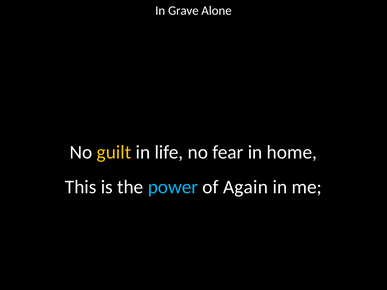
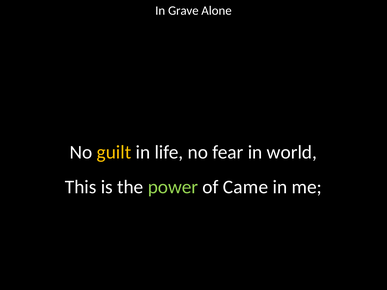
home: home -> world
power colour: light blue -> light green
Again: Again -> Came
